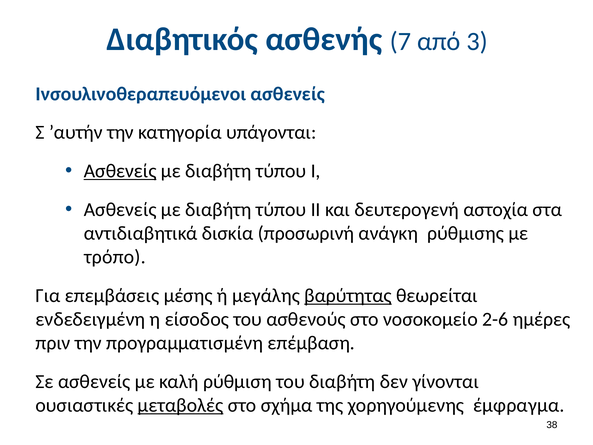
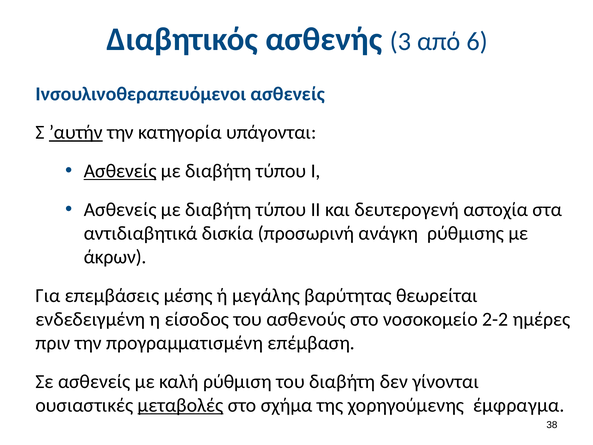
7: 7 -> 3
3: 3 -> 6
’αυτήν underline: none -> present
τρόπο: τρόπο -> άκρων
βαρύτητας underline: present -> none
2-6: 2-6 -> 2-2
